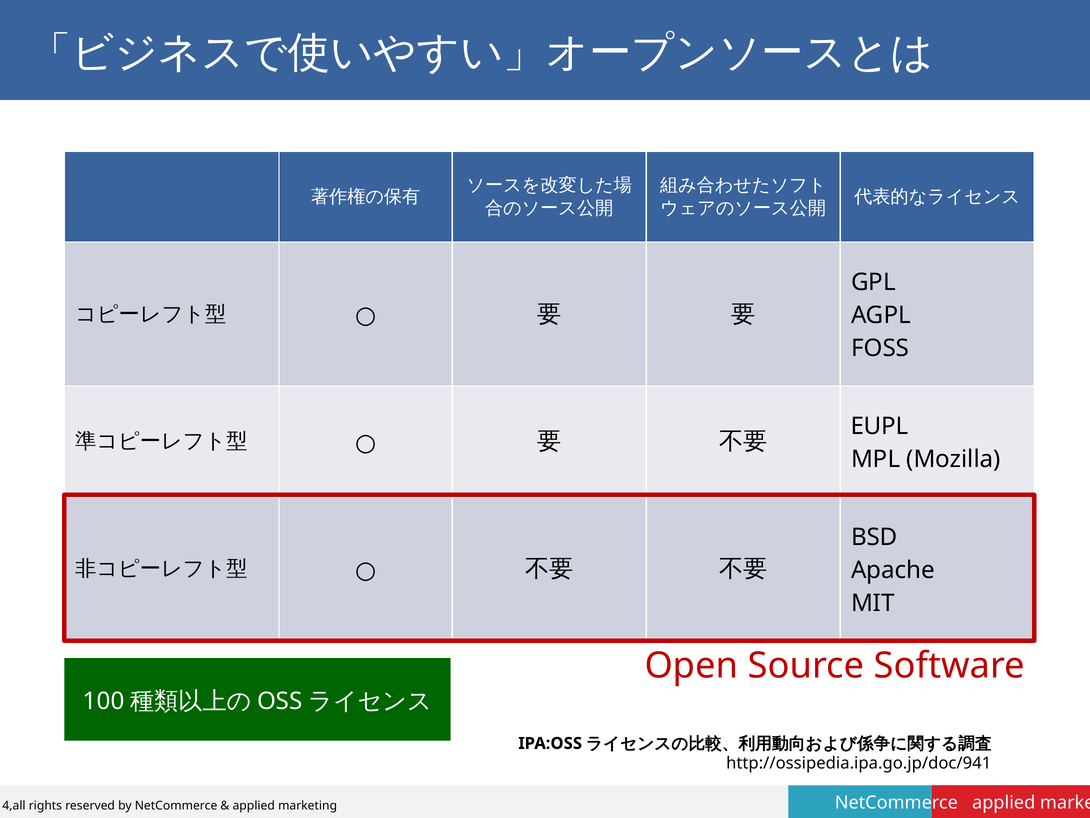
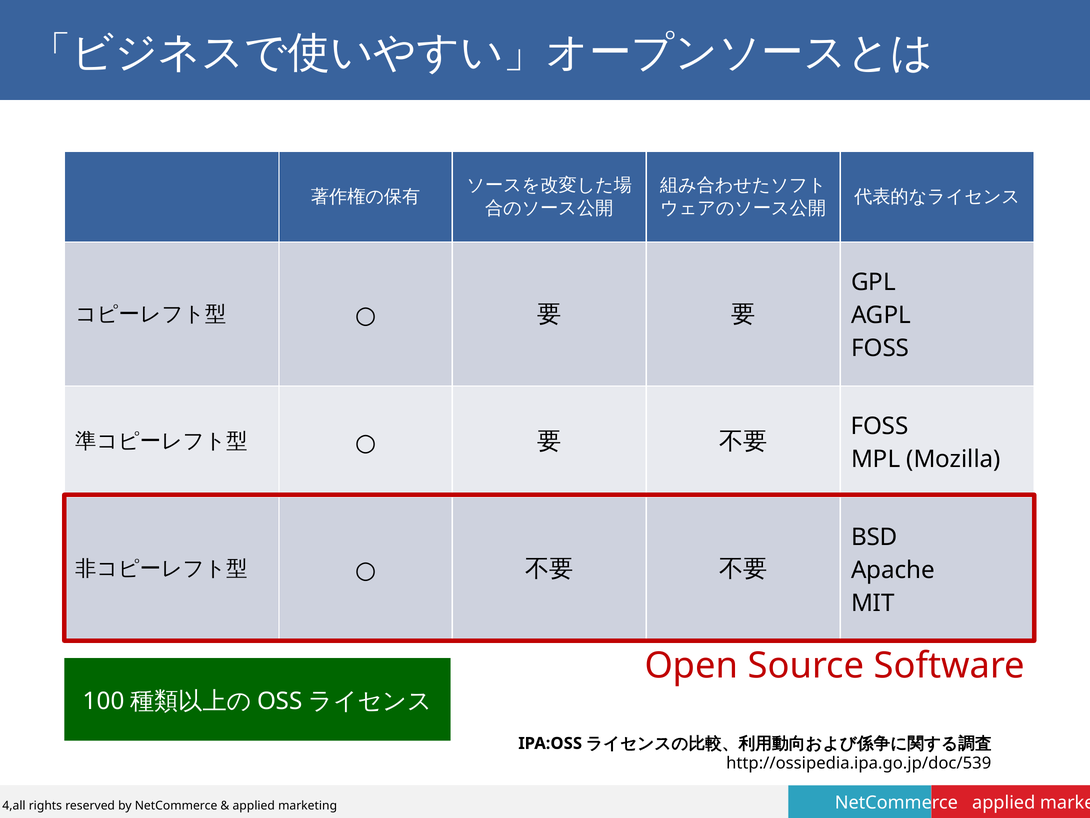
EUPL at (880, 426): EUPL -> FOSS
http://ossipedia.ipa.go.jp/doc/941: http://ossipedia.ipa.go.jp/doc/941 -> http://ossipedia.ipa.go.jp/doc/539
